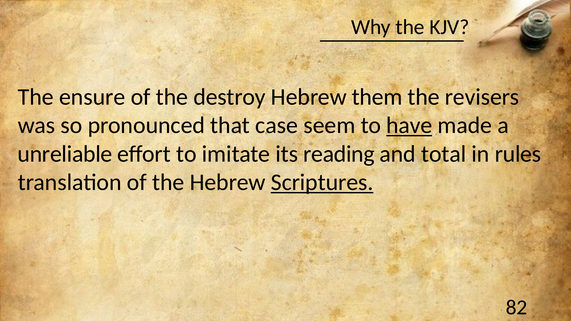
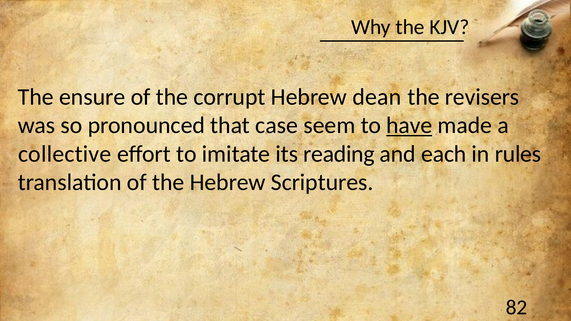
destroy: destroy -> corrupt
them: them -> dean
unreliable: unreliable -> collective
total: total -> each
Scriptures underline: present -> none
